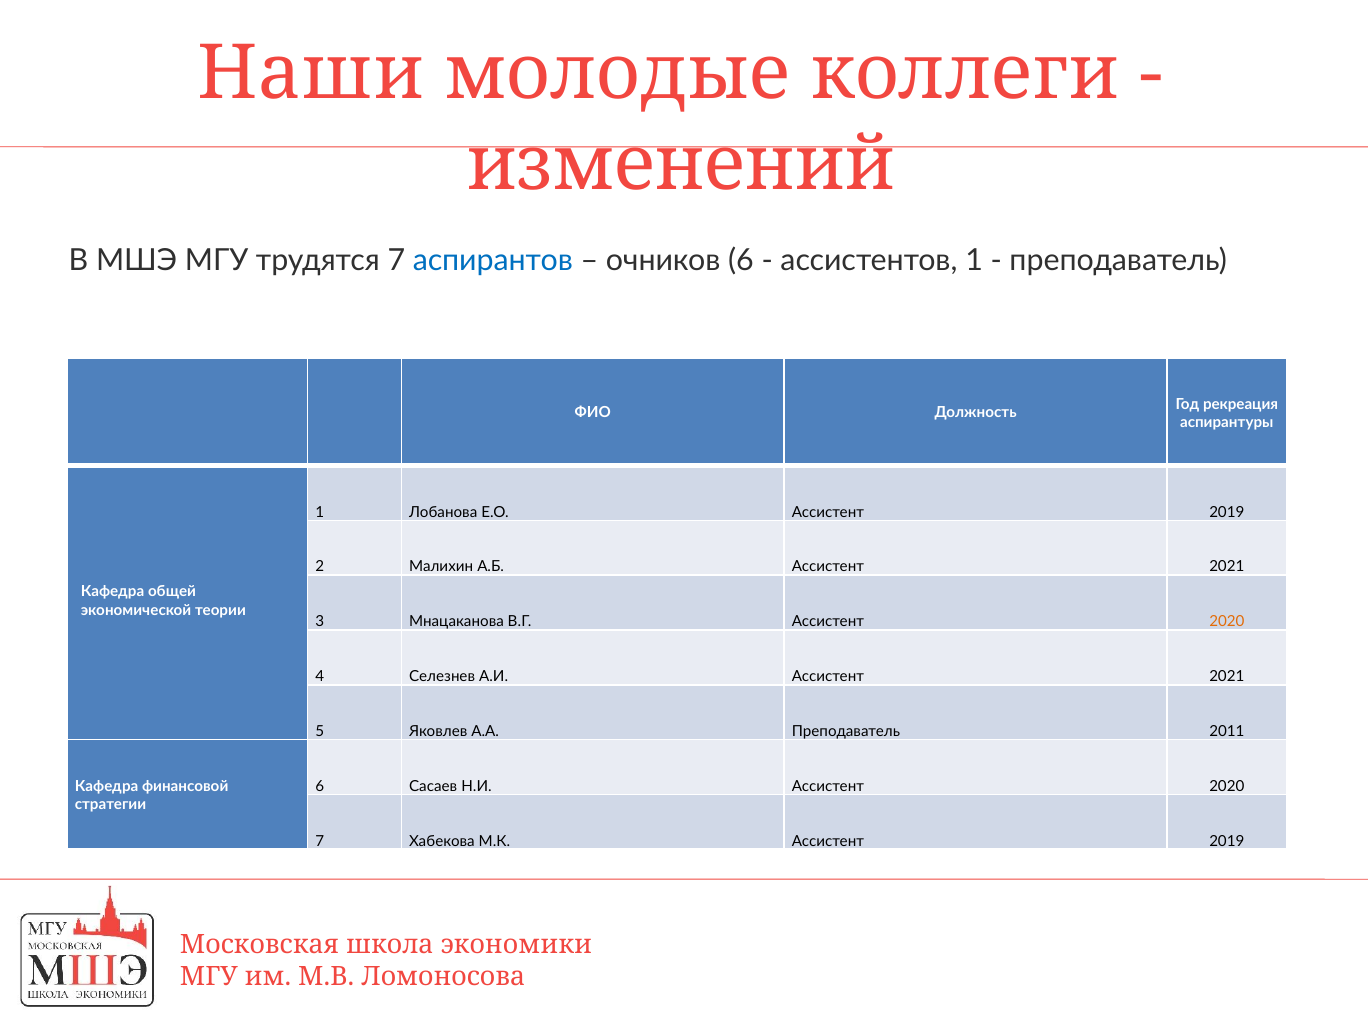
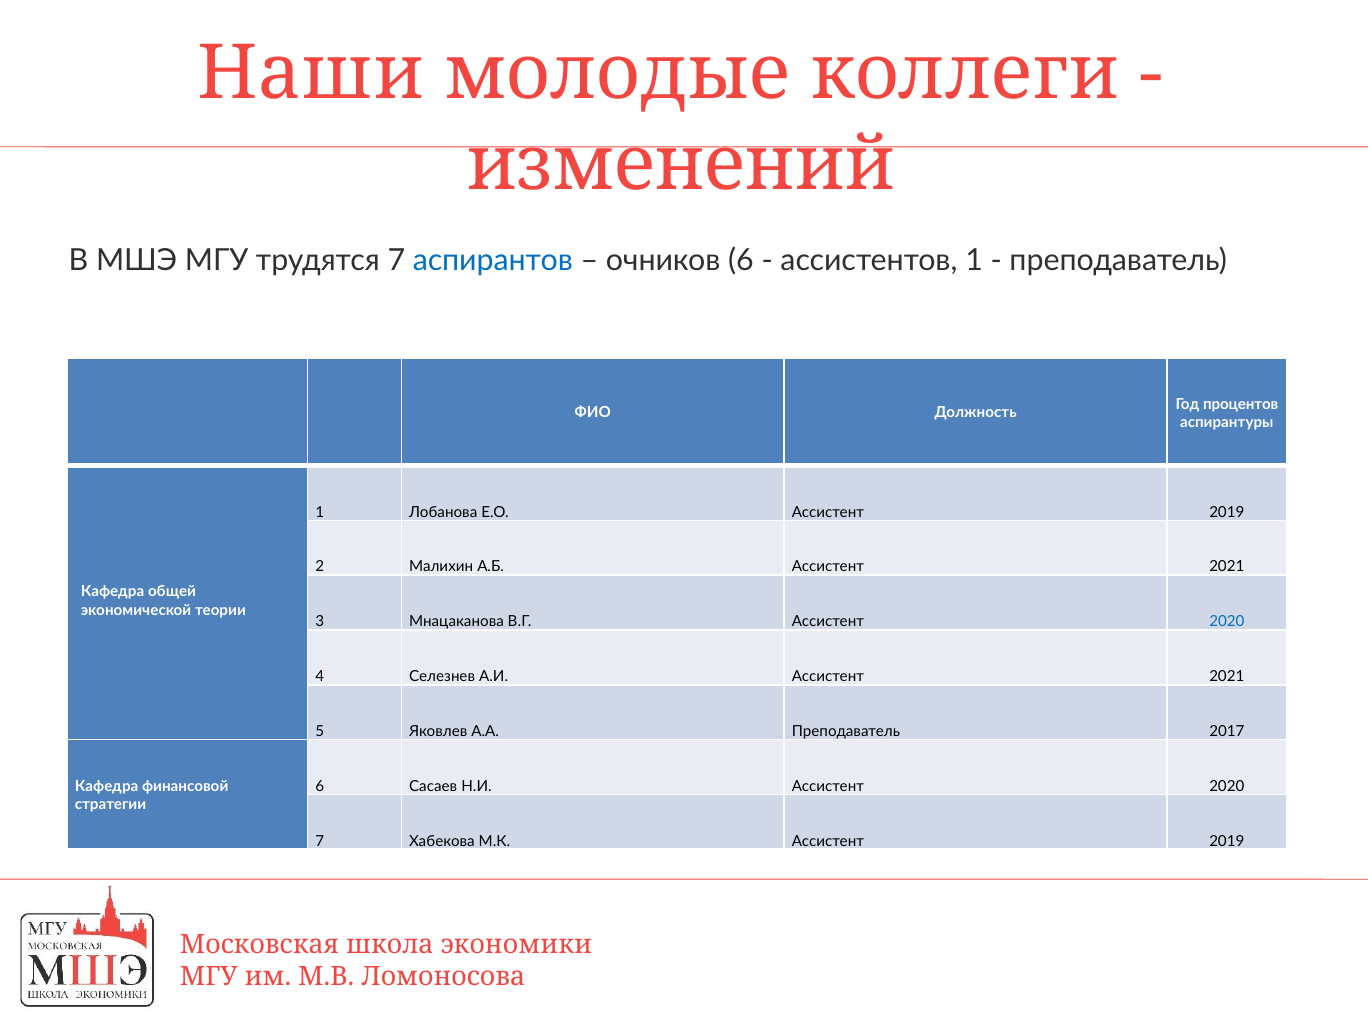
рекреация: рекреация -> процентов
2020 at (1227, 622) colour: orange -> blue
2011: 2011 -> 2017
